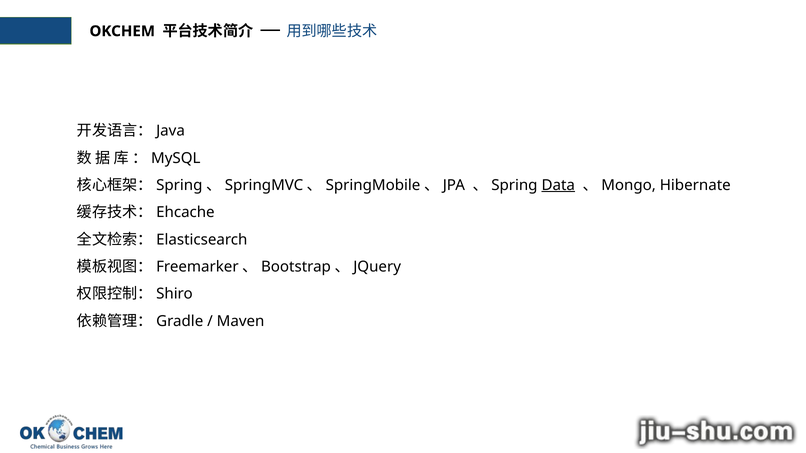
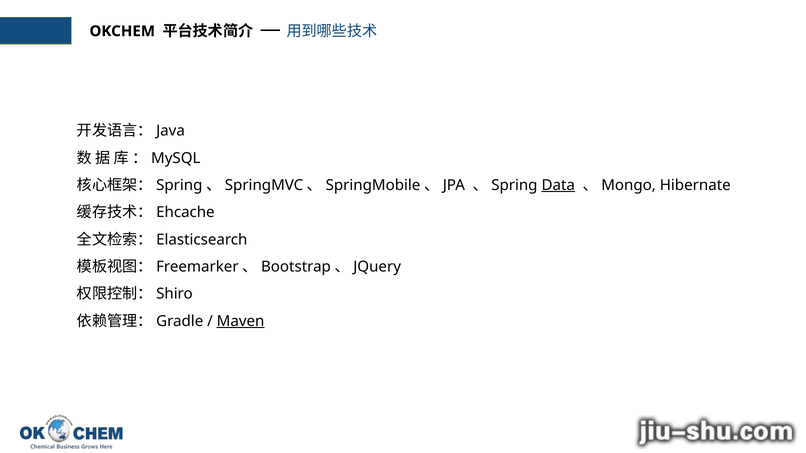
Maven underline: none -> present
